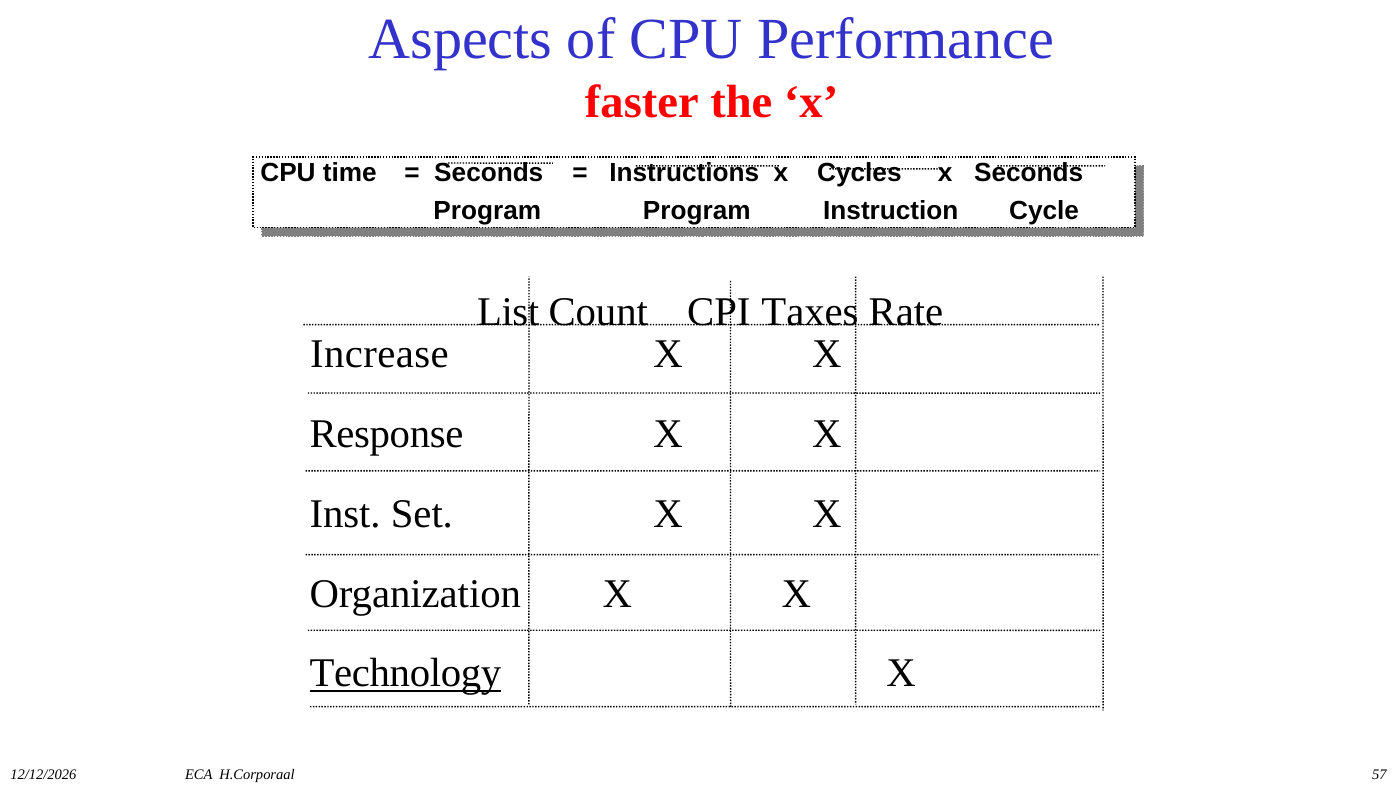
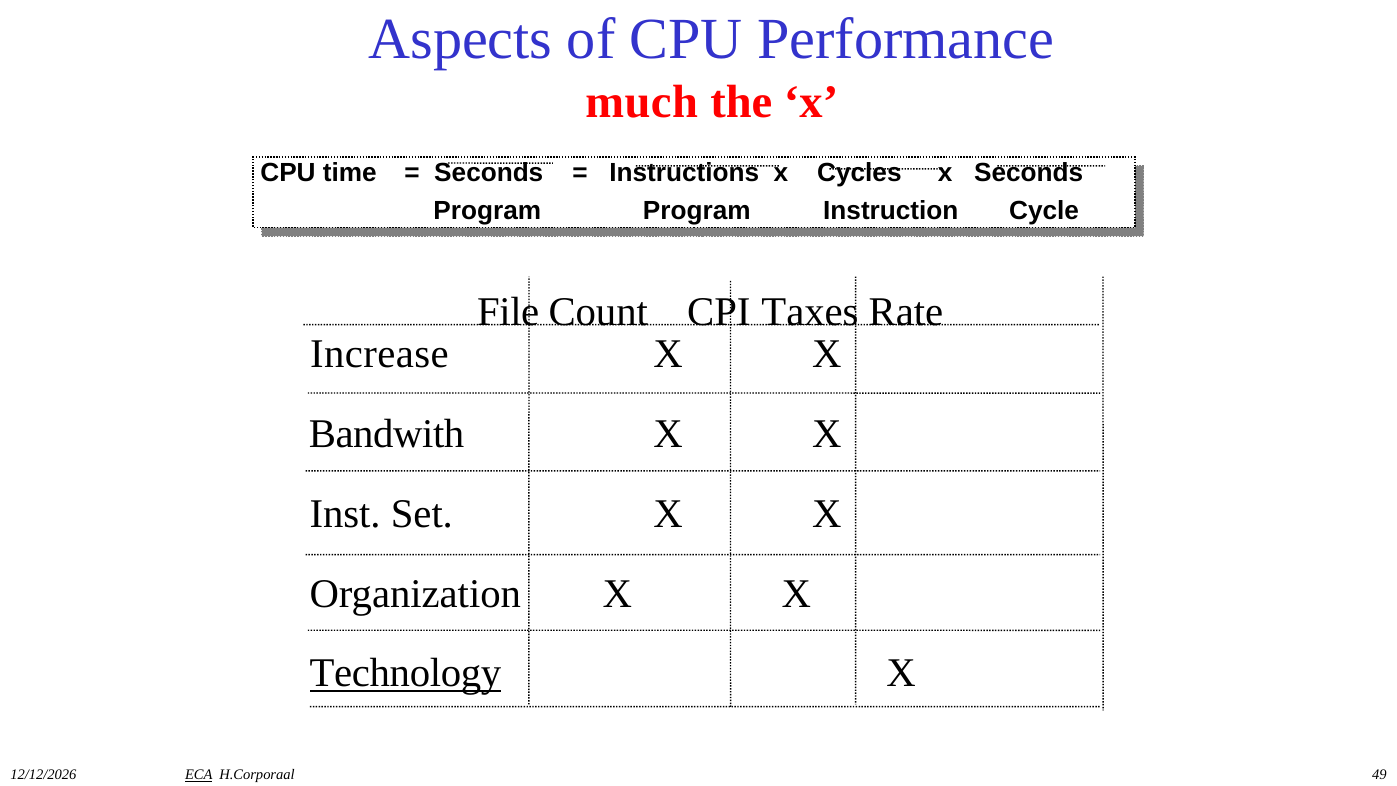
faster: faster -> much
List: List -> File
Response: Response -> Bandwith
ECA underline: none -> present
57: 57 -> 49
